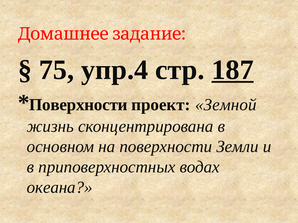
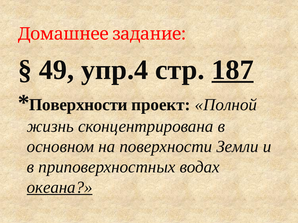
75: 75 -> 49
Земной: Земной -> Полной
океана underline: none -> present
